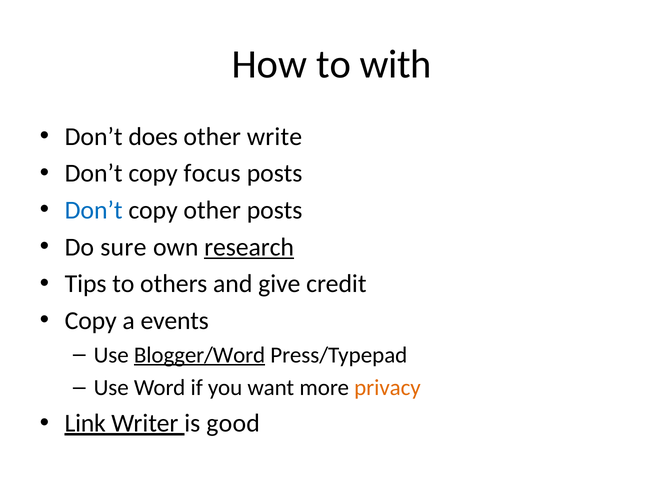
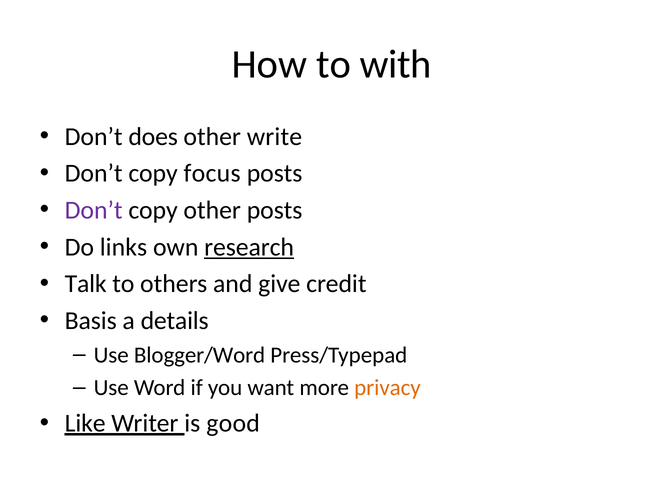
Don’t at (94, 210) colour: blue -> purple
sure: sure -> links
Tips: Tips -> Talk
Copy at (91, 321): Copy -> Basis
events: events -> details
Blogger/Word underline: present -> none
Link: Link -> Like
